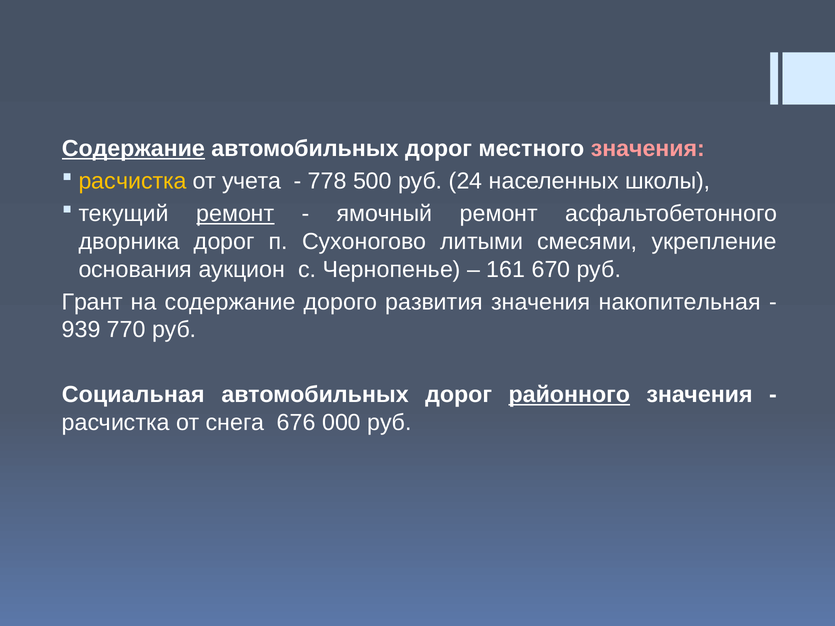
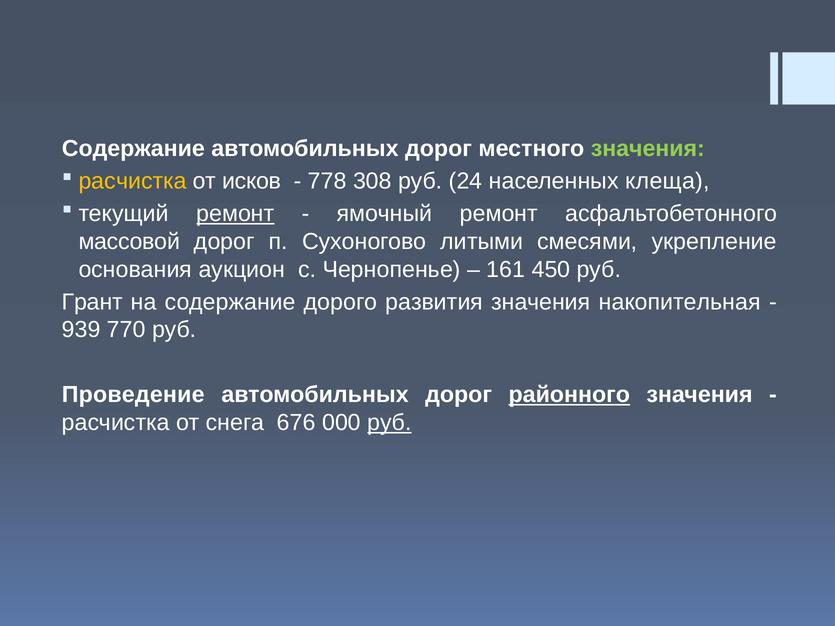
Содержание at (133, 149) underline: present -> none
значения at (648, 149) colour: pink -> light green
учета: учета -> исков
500: 500 -> 308
школы: школы -> клеща
дворника: дворника -> массовой
670: 670 -> 450
Социальная: Социальная -> Проведение
руб at (389, 423) underline: none -> present
